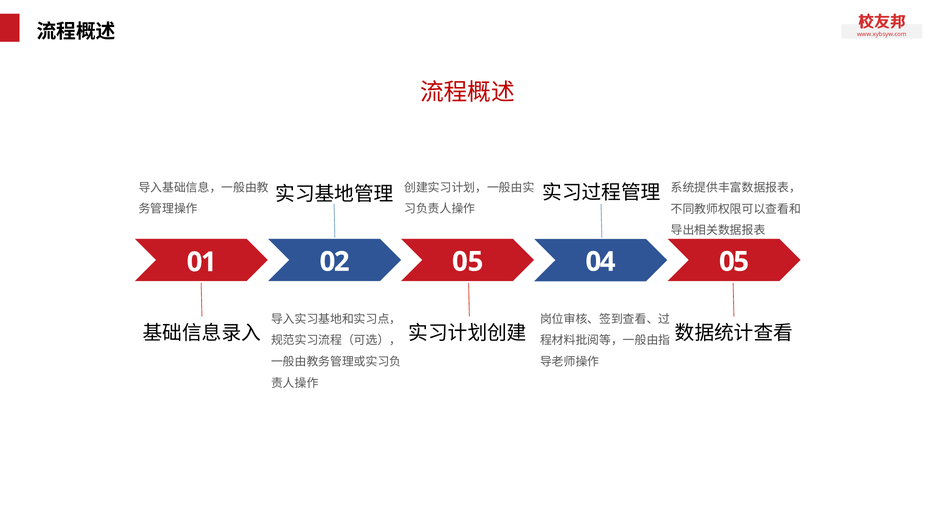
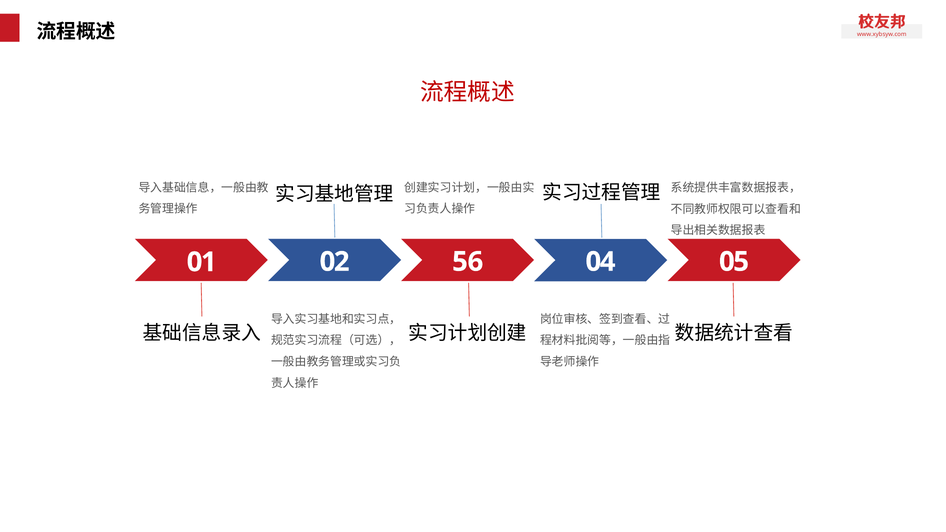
02 05: 05 -> 56
